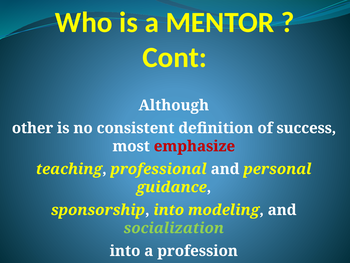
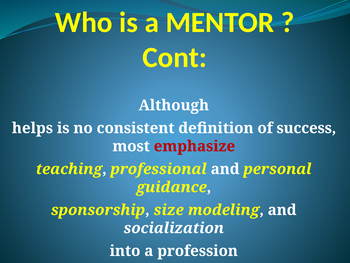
other: other -> helps
sponsorship into: into -> size
socialization colour: light green -> white
